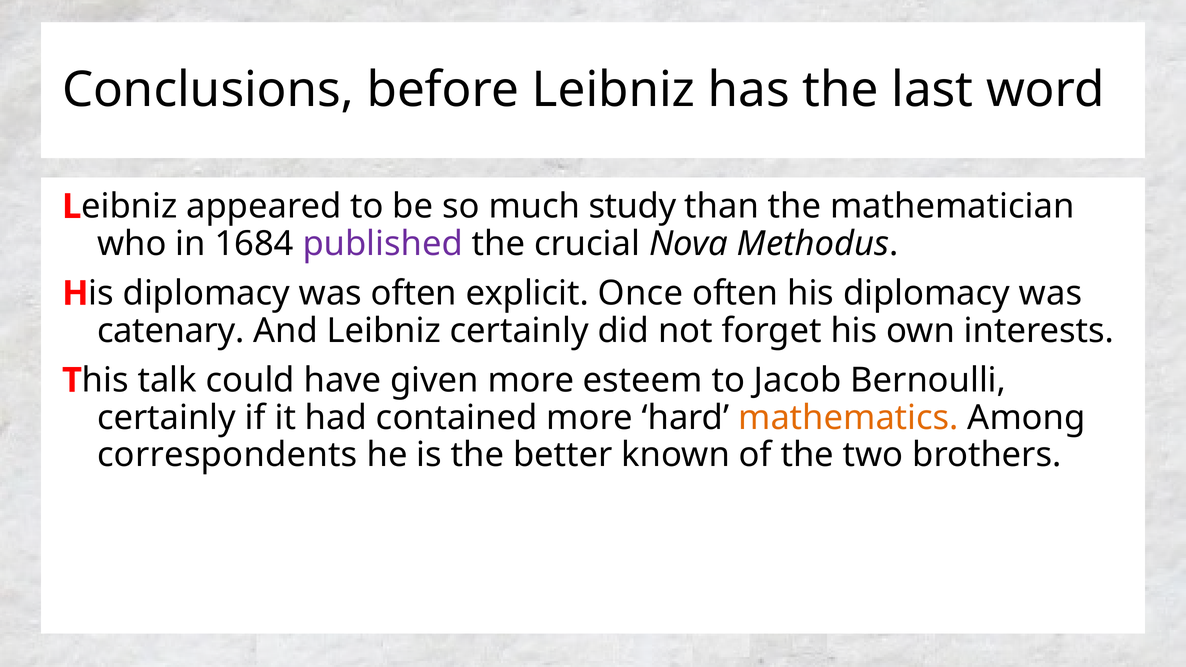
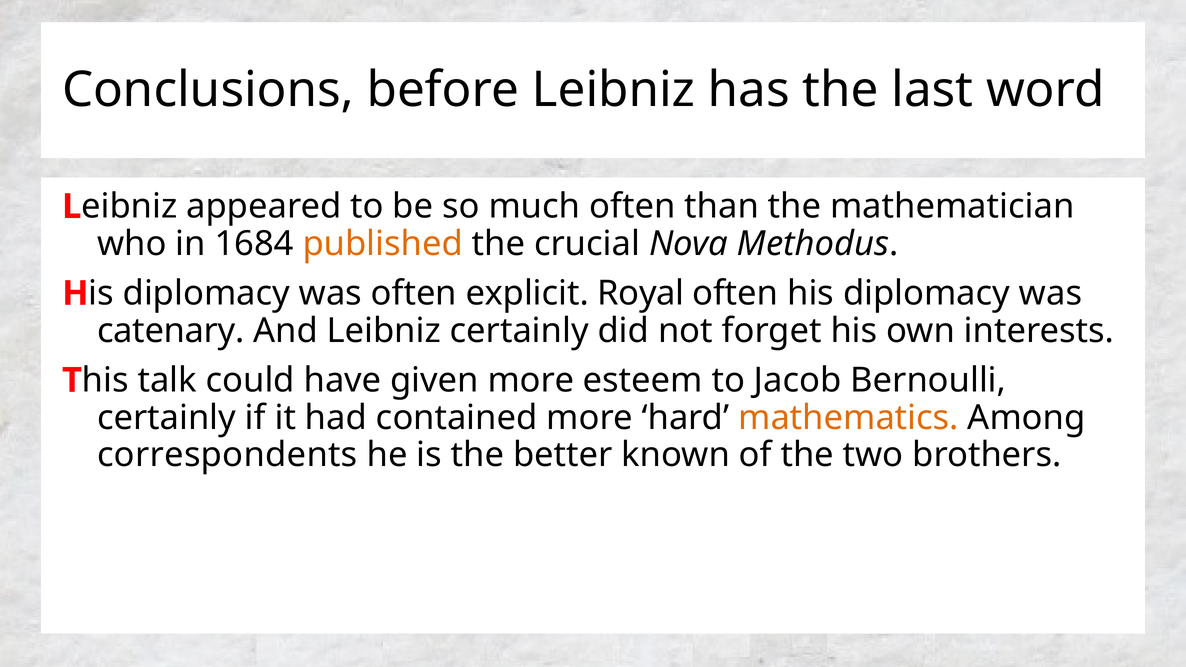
much study: study -> often
published colour: purple -> orange
Once: Once -> Royal
